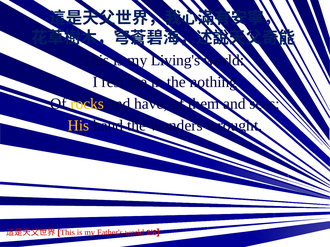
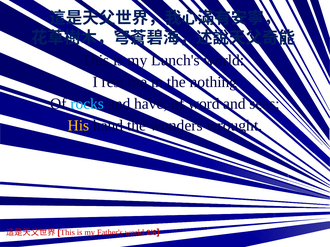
Living's: Living's -> Lunch's
rocks colour: yellow -> light blue
them: them -> word
